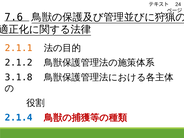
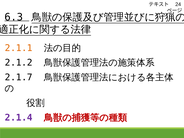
7.6: 7.6 -> 6.3
3.1.8: 3.1.8 -> 2.1.7
2.1.4 colour: blue -> purple
